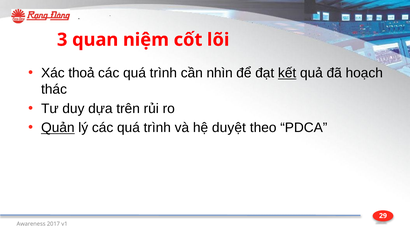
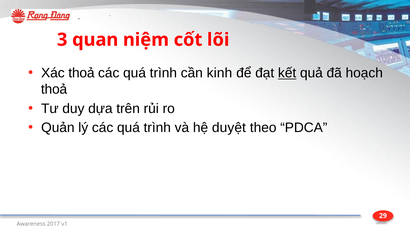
nhìn: nhìn -> kinh
thác at (54, 89): thác -> thoả
Quản underline: present -> none
